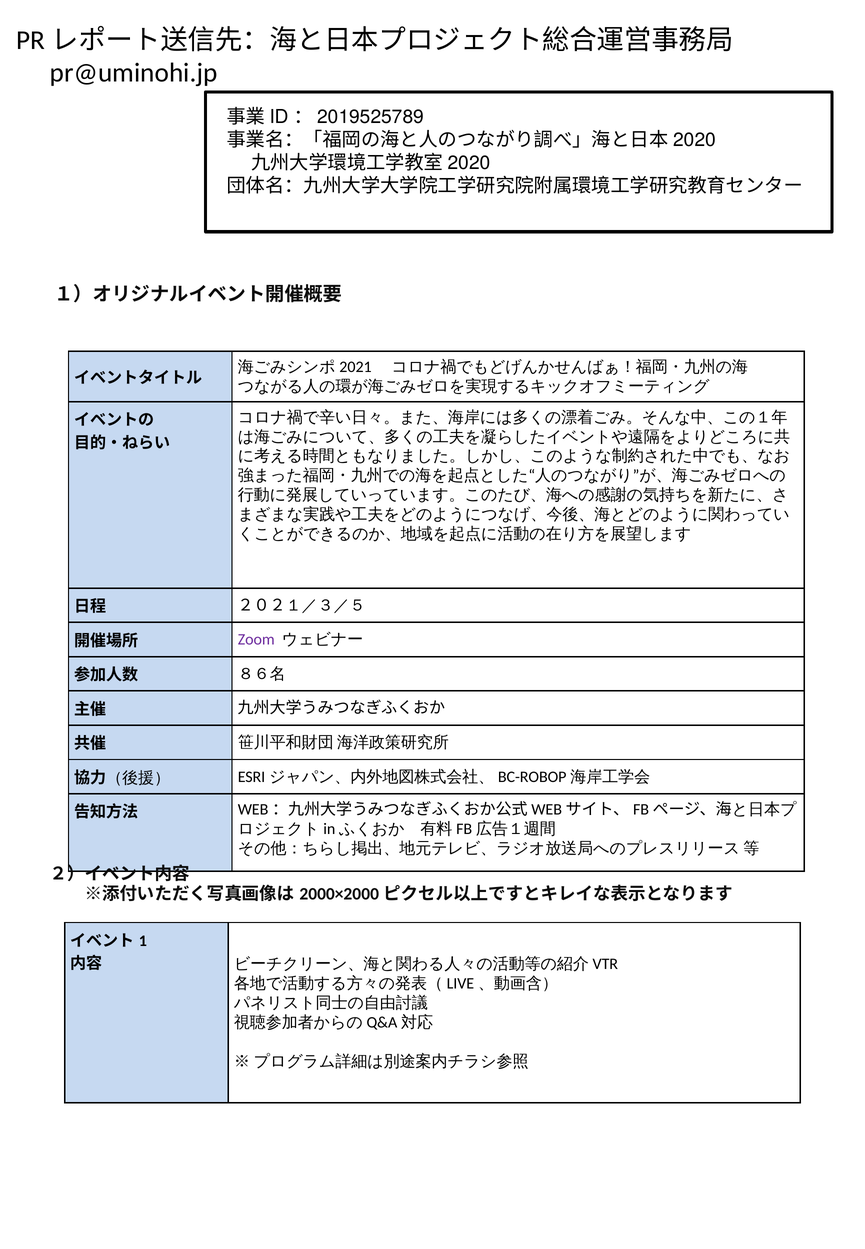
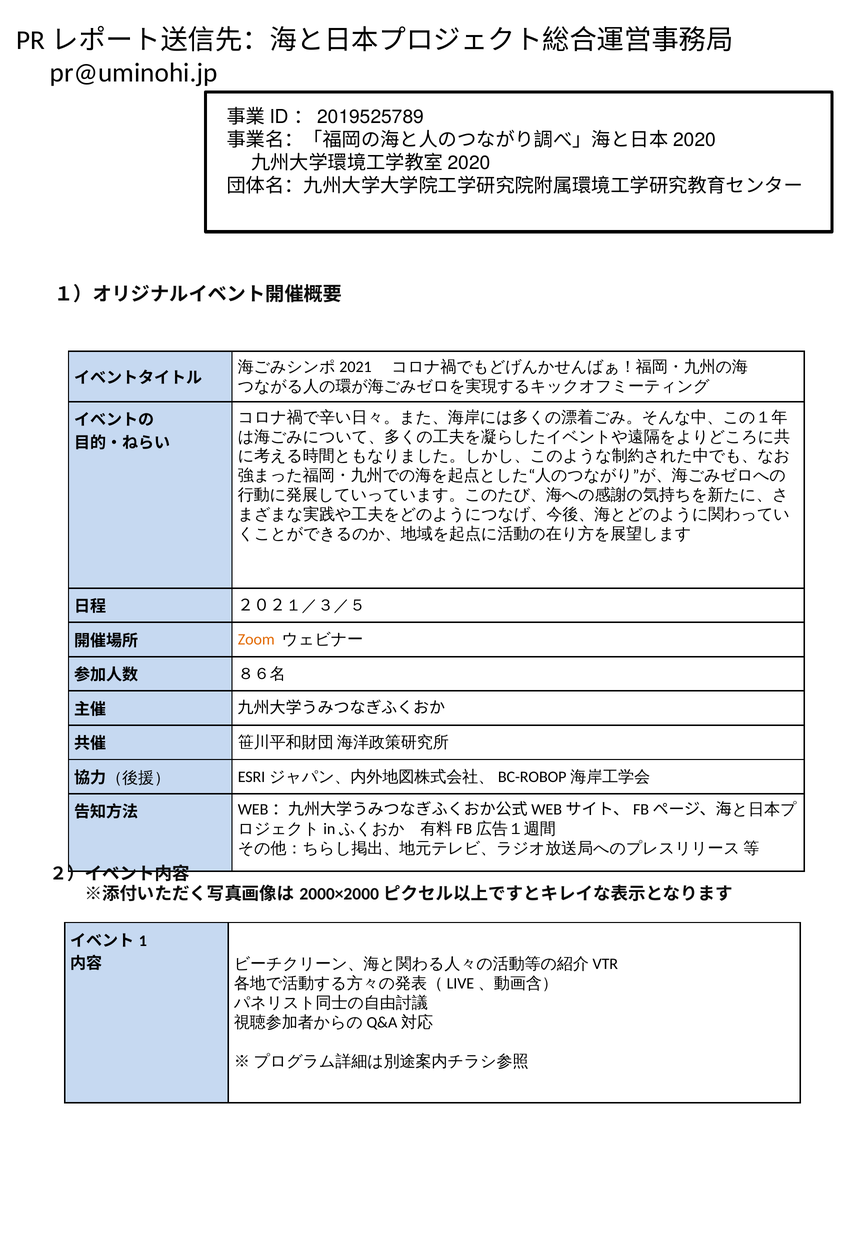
Zoom colour: purple -> orange
